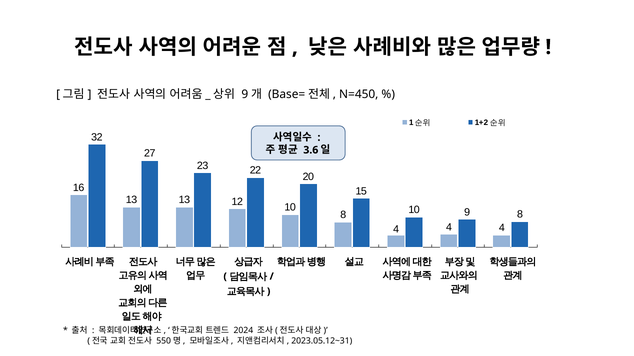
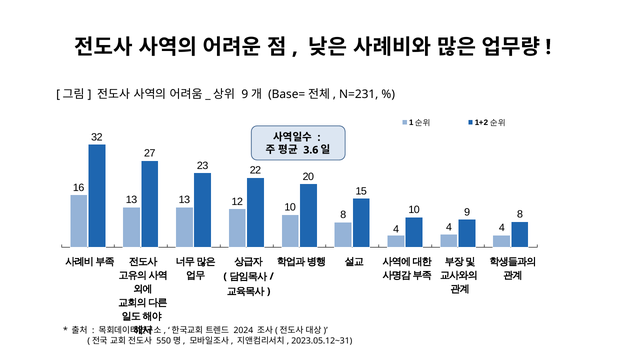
N=450: N=450 -> N=231
